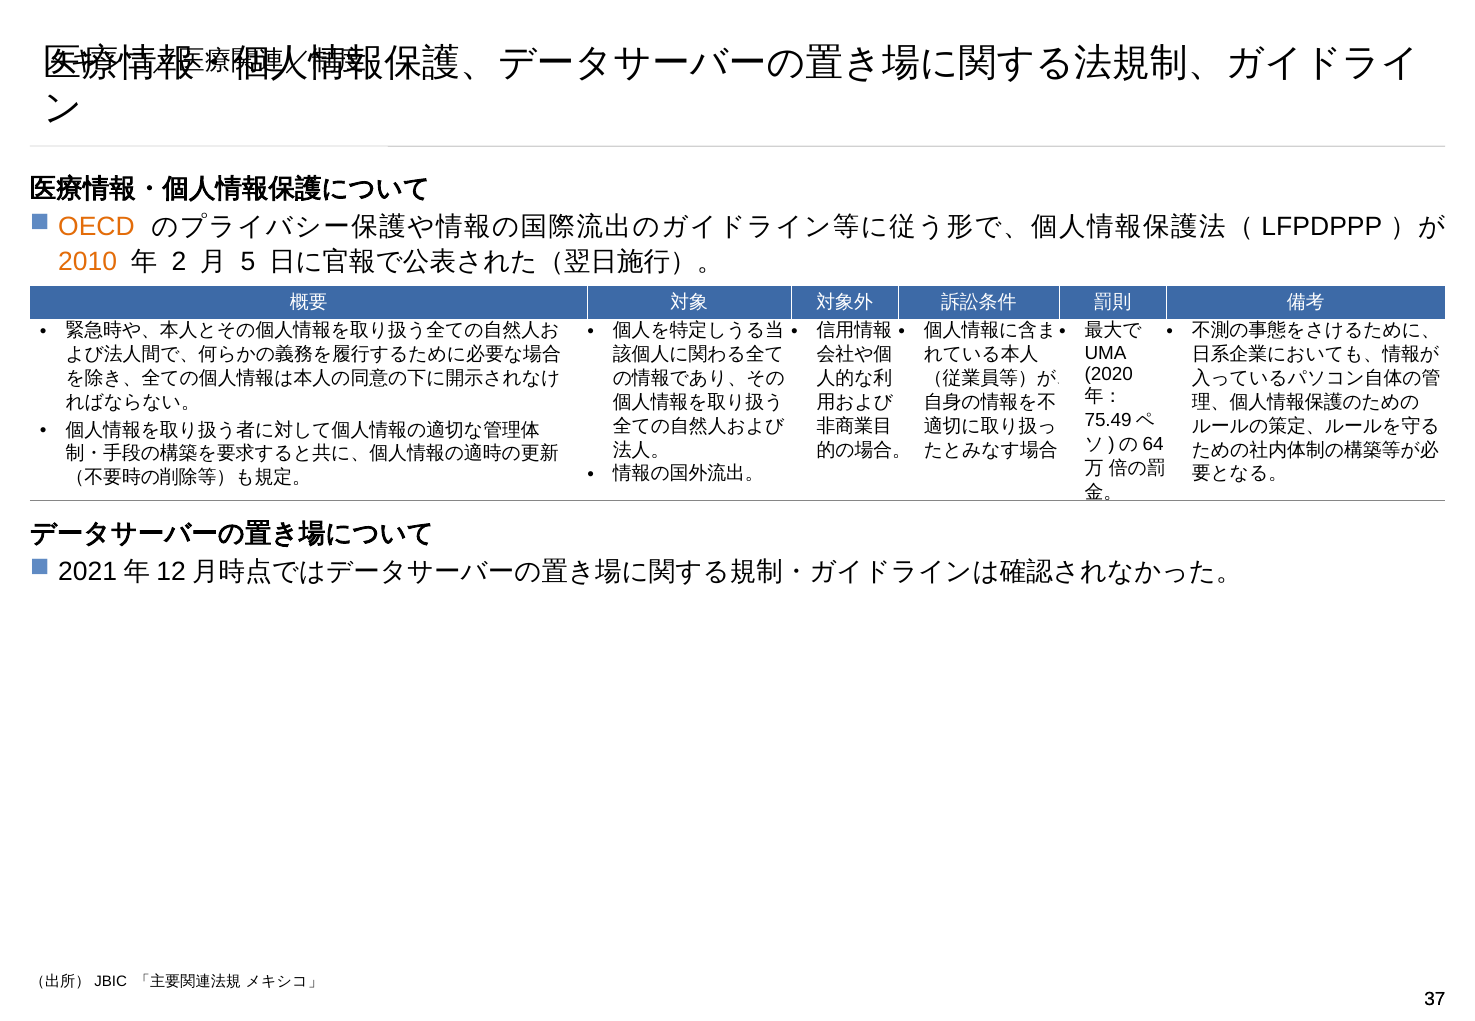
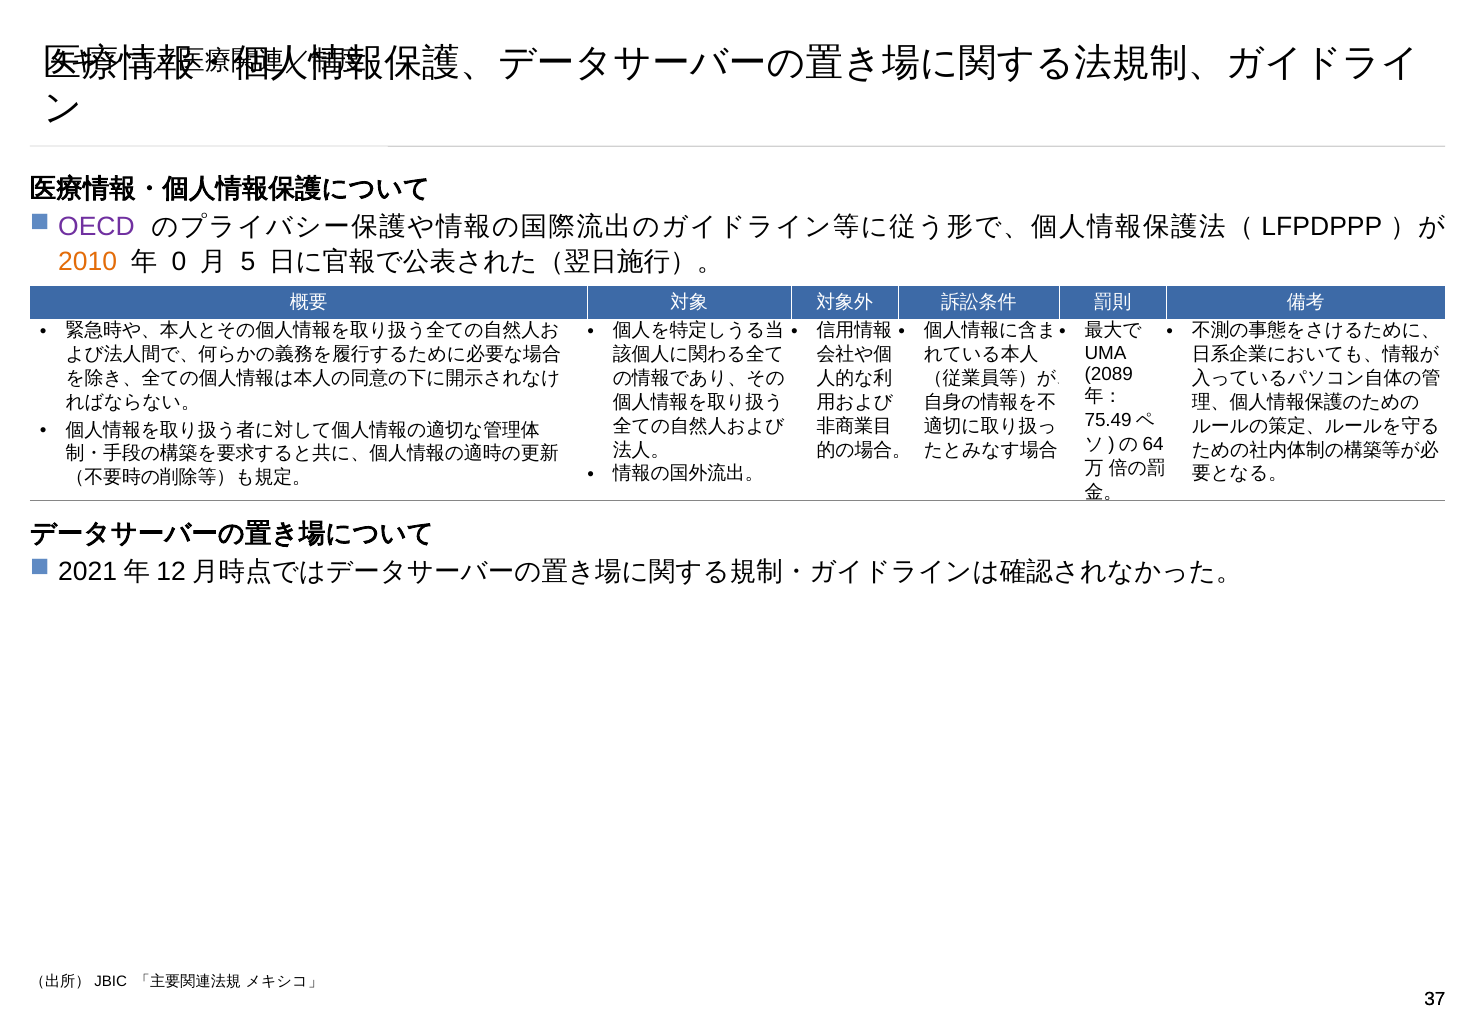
OECD colour: orange -> purple
2: 2 -> 0
2020: 2020 -> 2089
